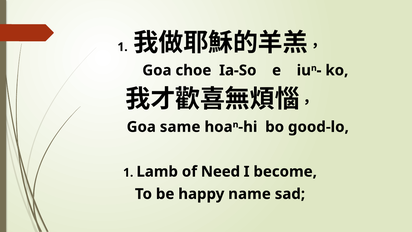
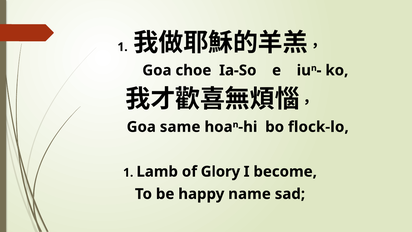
good-lo: good-lo -> flock-lo
Need: Need -> Glory
